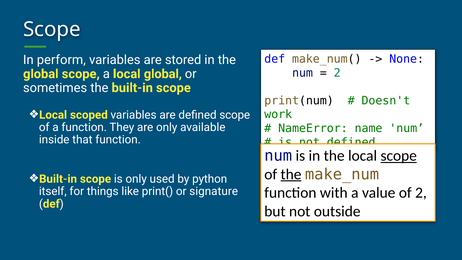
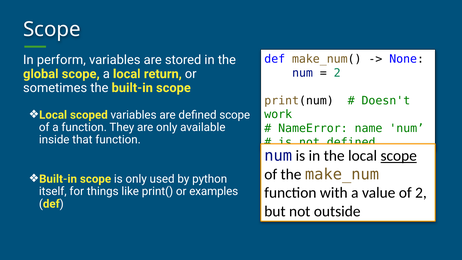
local global: global -> return
the at (291, 174) underline: present -> none
signature: signature -> examples
